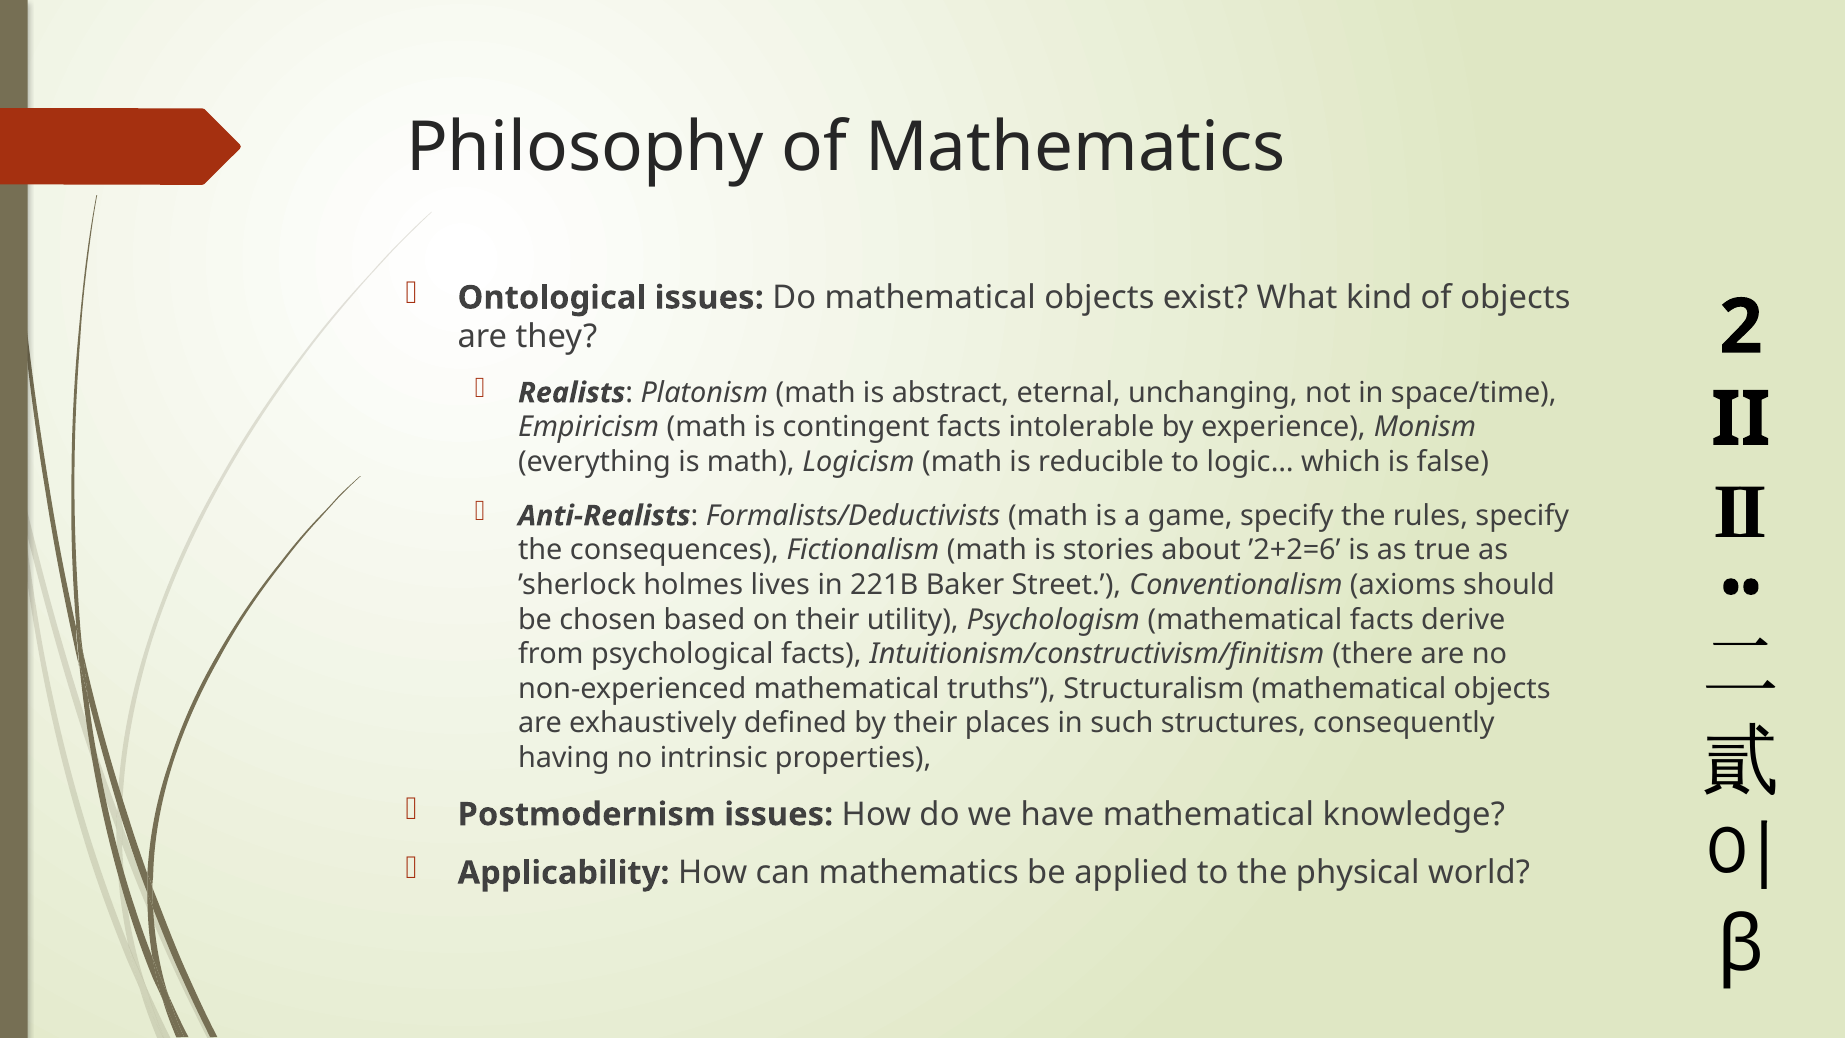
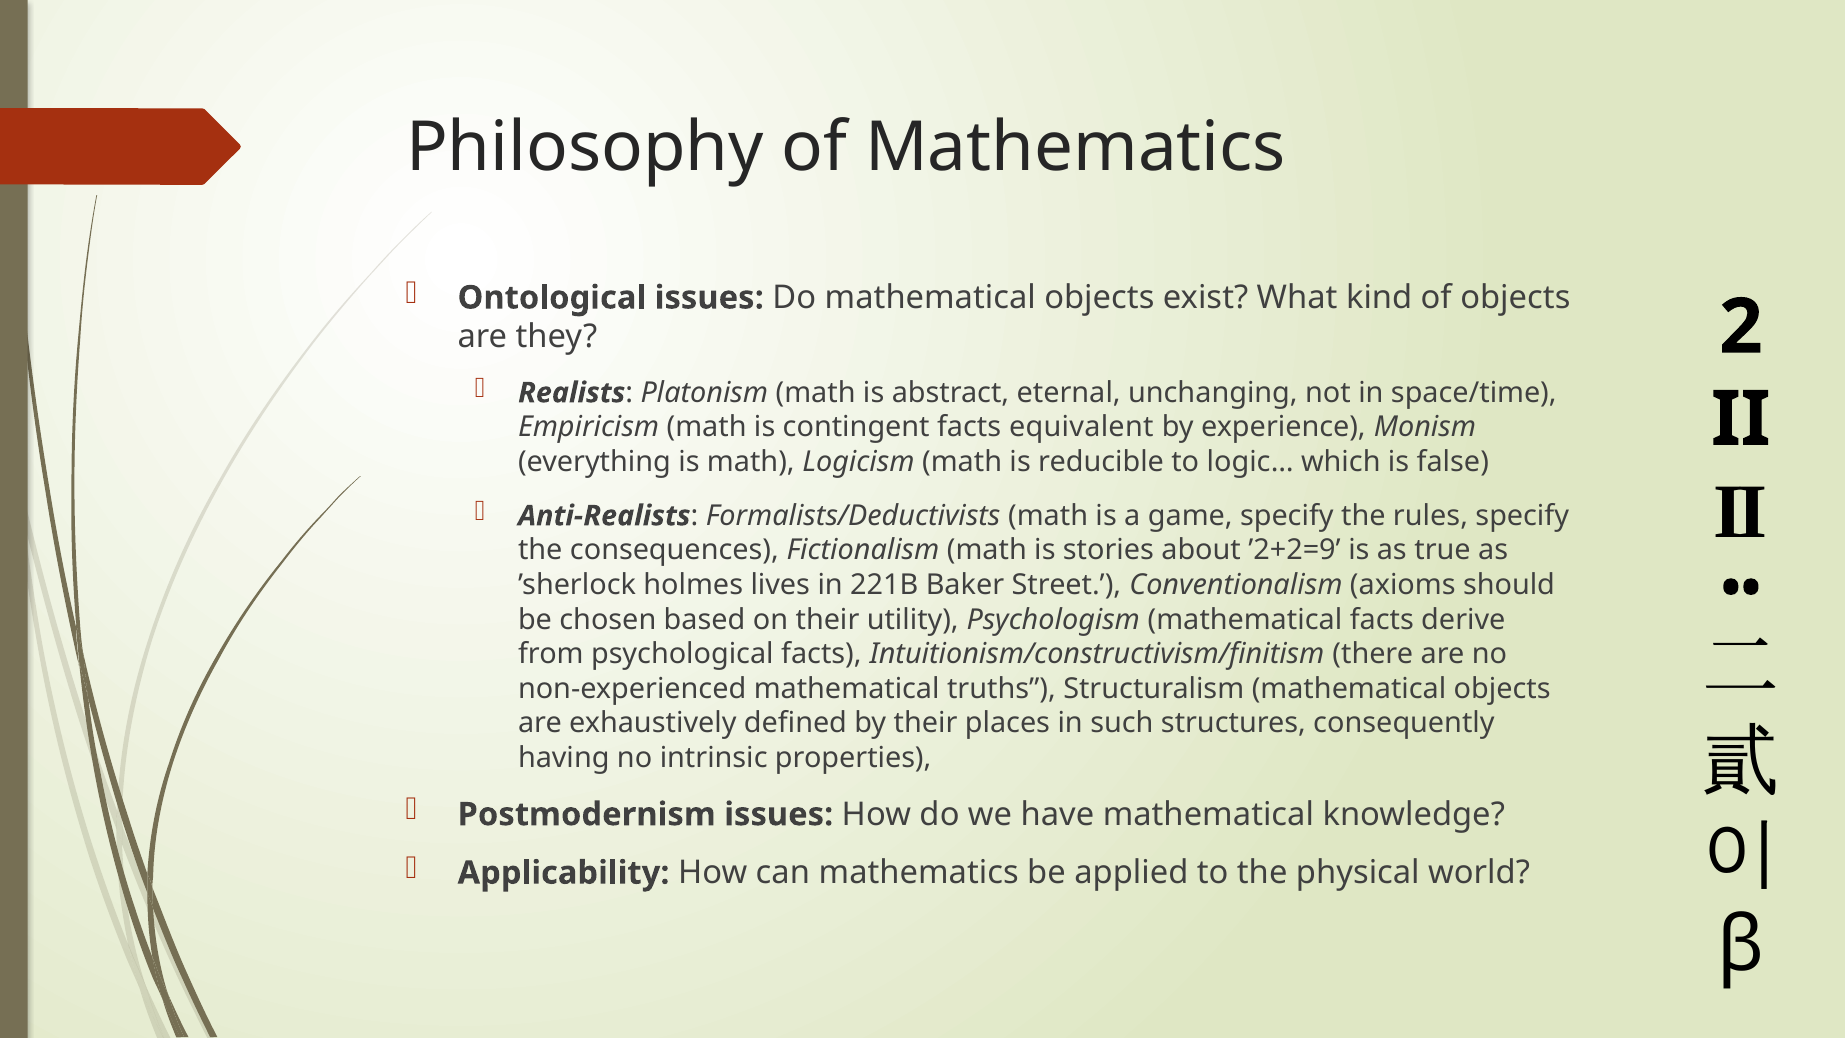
intolerable: intolerable -> equivalent
’2+2=6: ’2+2=6 -> ’2+2=9
